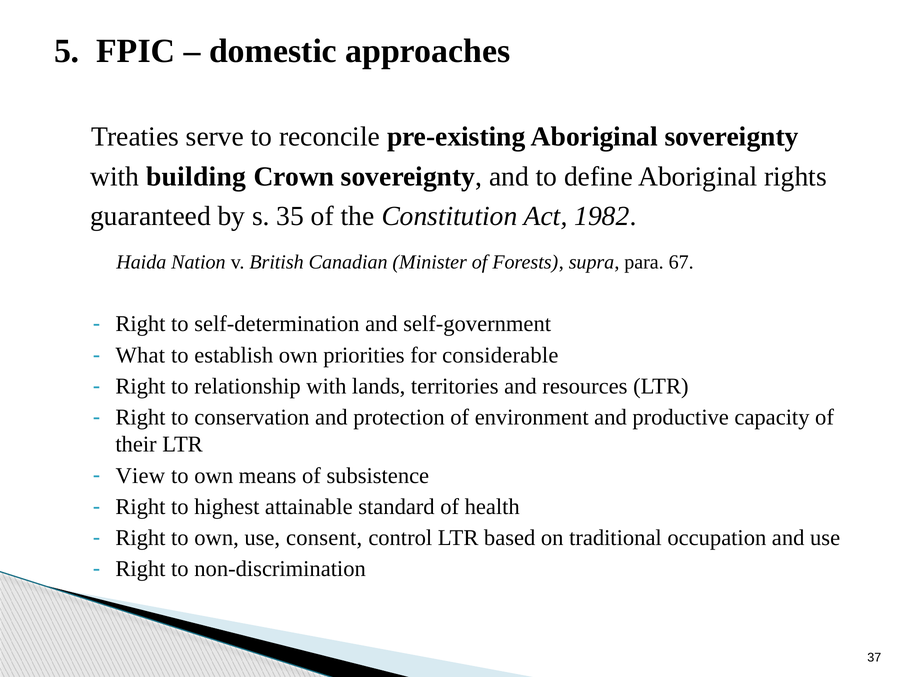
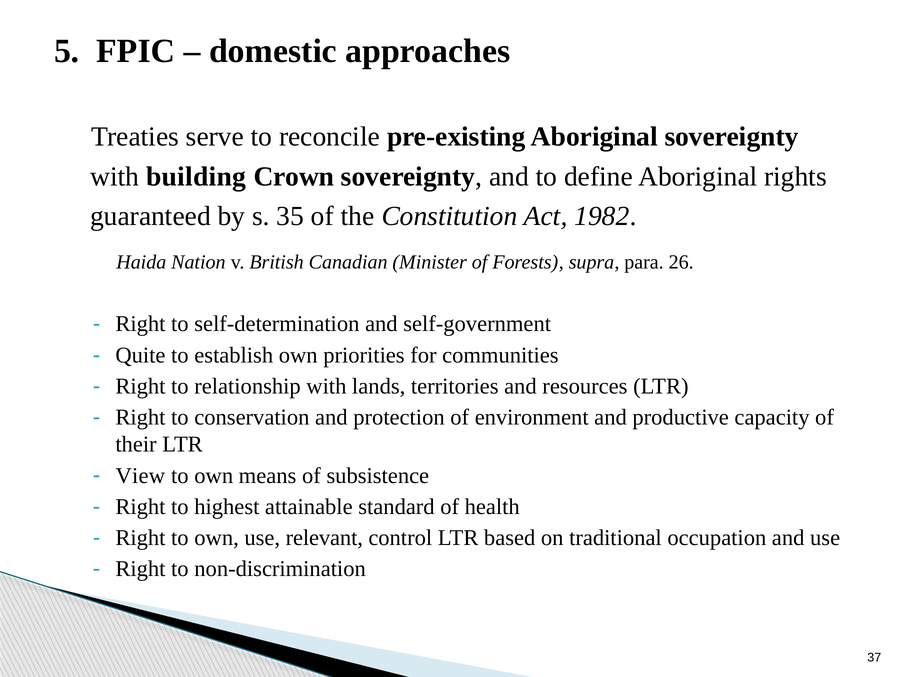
67: 67 -> 26
What: What -> Quite
considerable: considerable -> communities
consent: consent -> relevant
